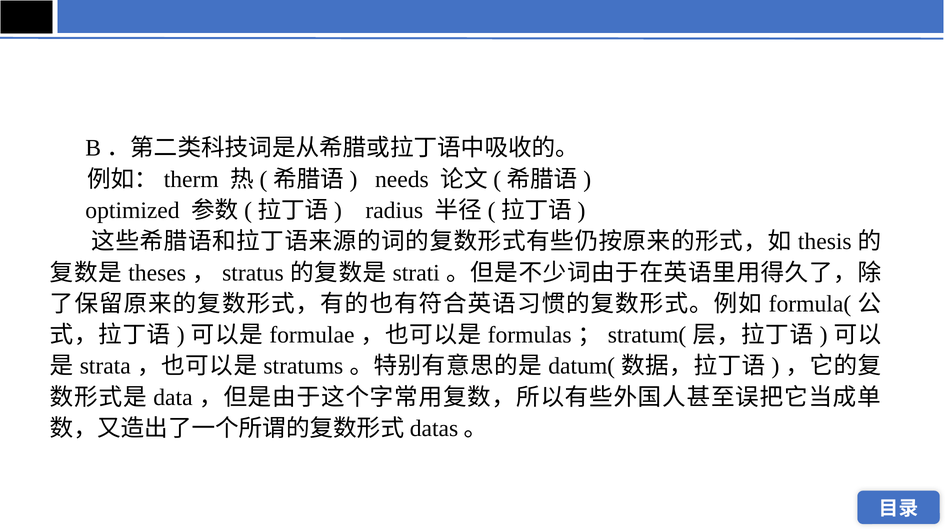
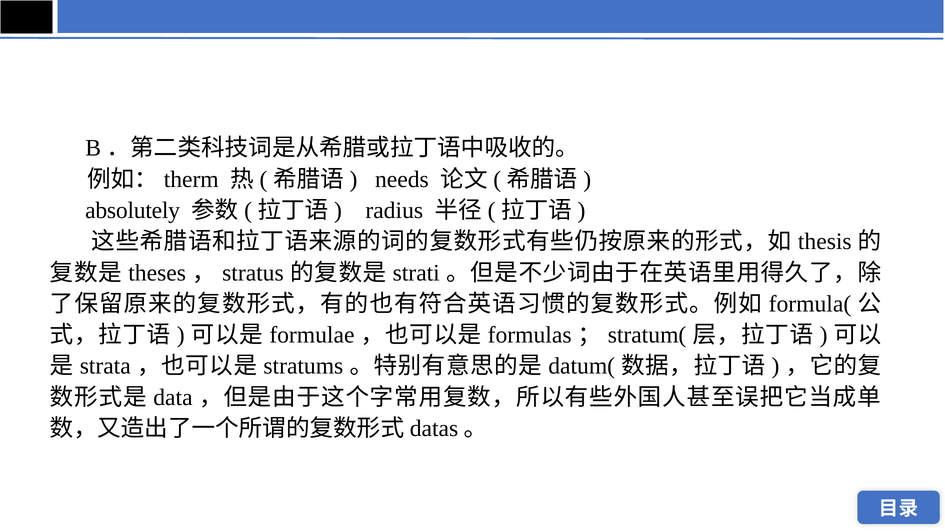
optimized: optimized -> absolutely
